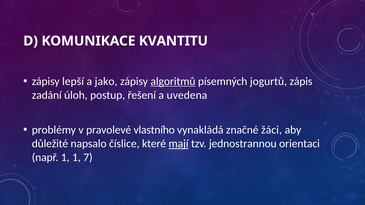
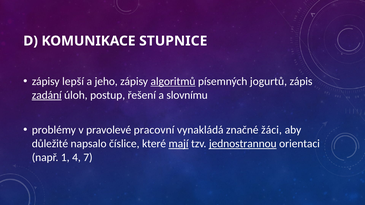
KVANTITU: KVANTITU -> STUPNICE
jako: jako -> jeho
zadání underline: none -> present
uvedena: uvedena -> slovnímu
vlastního: vlastního -> pracovní
jednostrannou underline: none -> present
1 1: 1 -> 4
